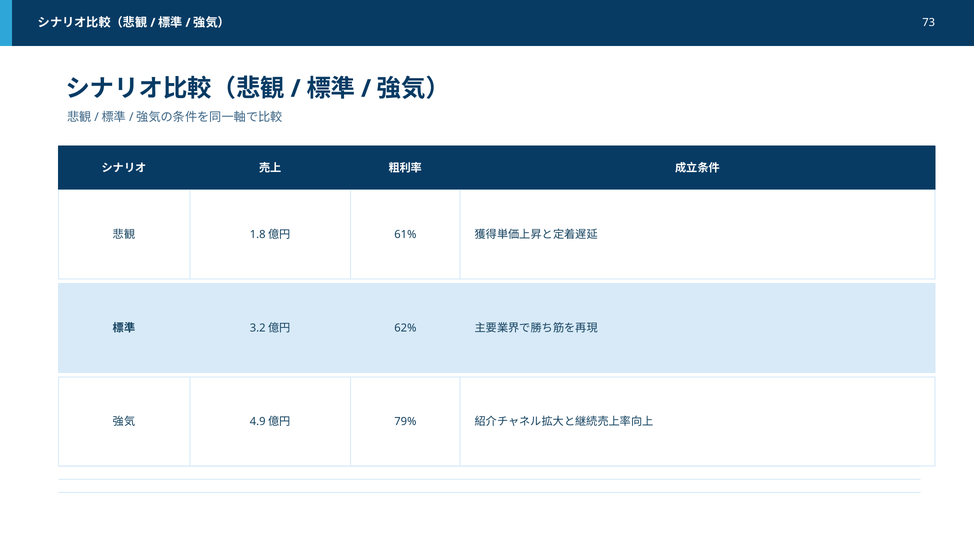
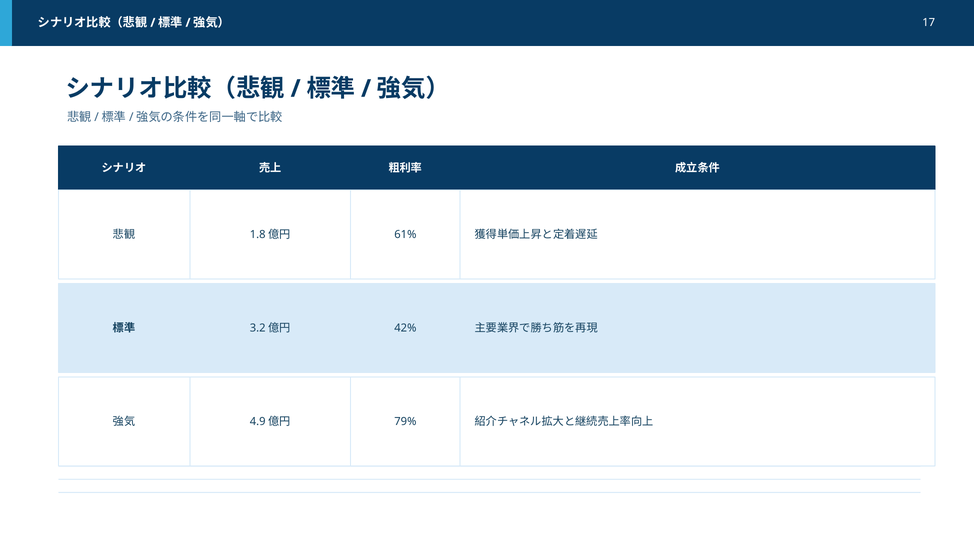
73: 73 -> 17
62%: 62% -> 42%
